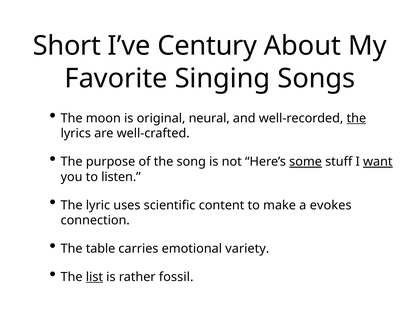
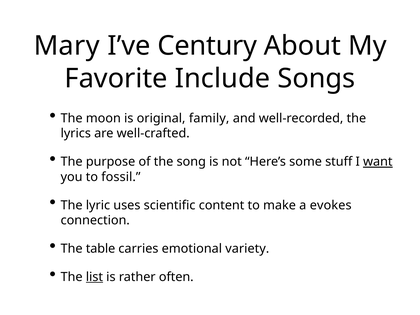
Short: Short -> Mary
Singing: Singing -> Include
neural: neural -> family
the at (356, 118) underline: present -> none
some underline: present -> none
listen: listen -> fossil
fossil: fossil -> often
